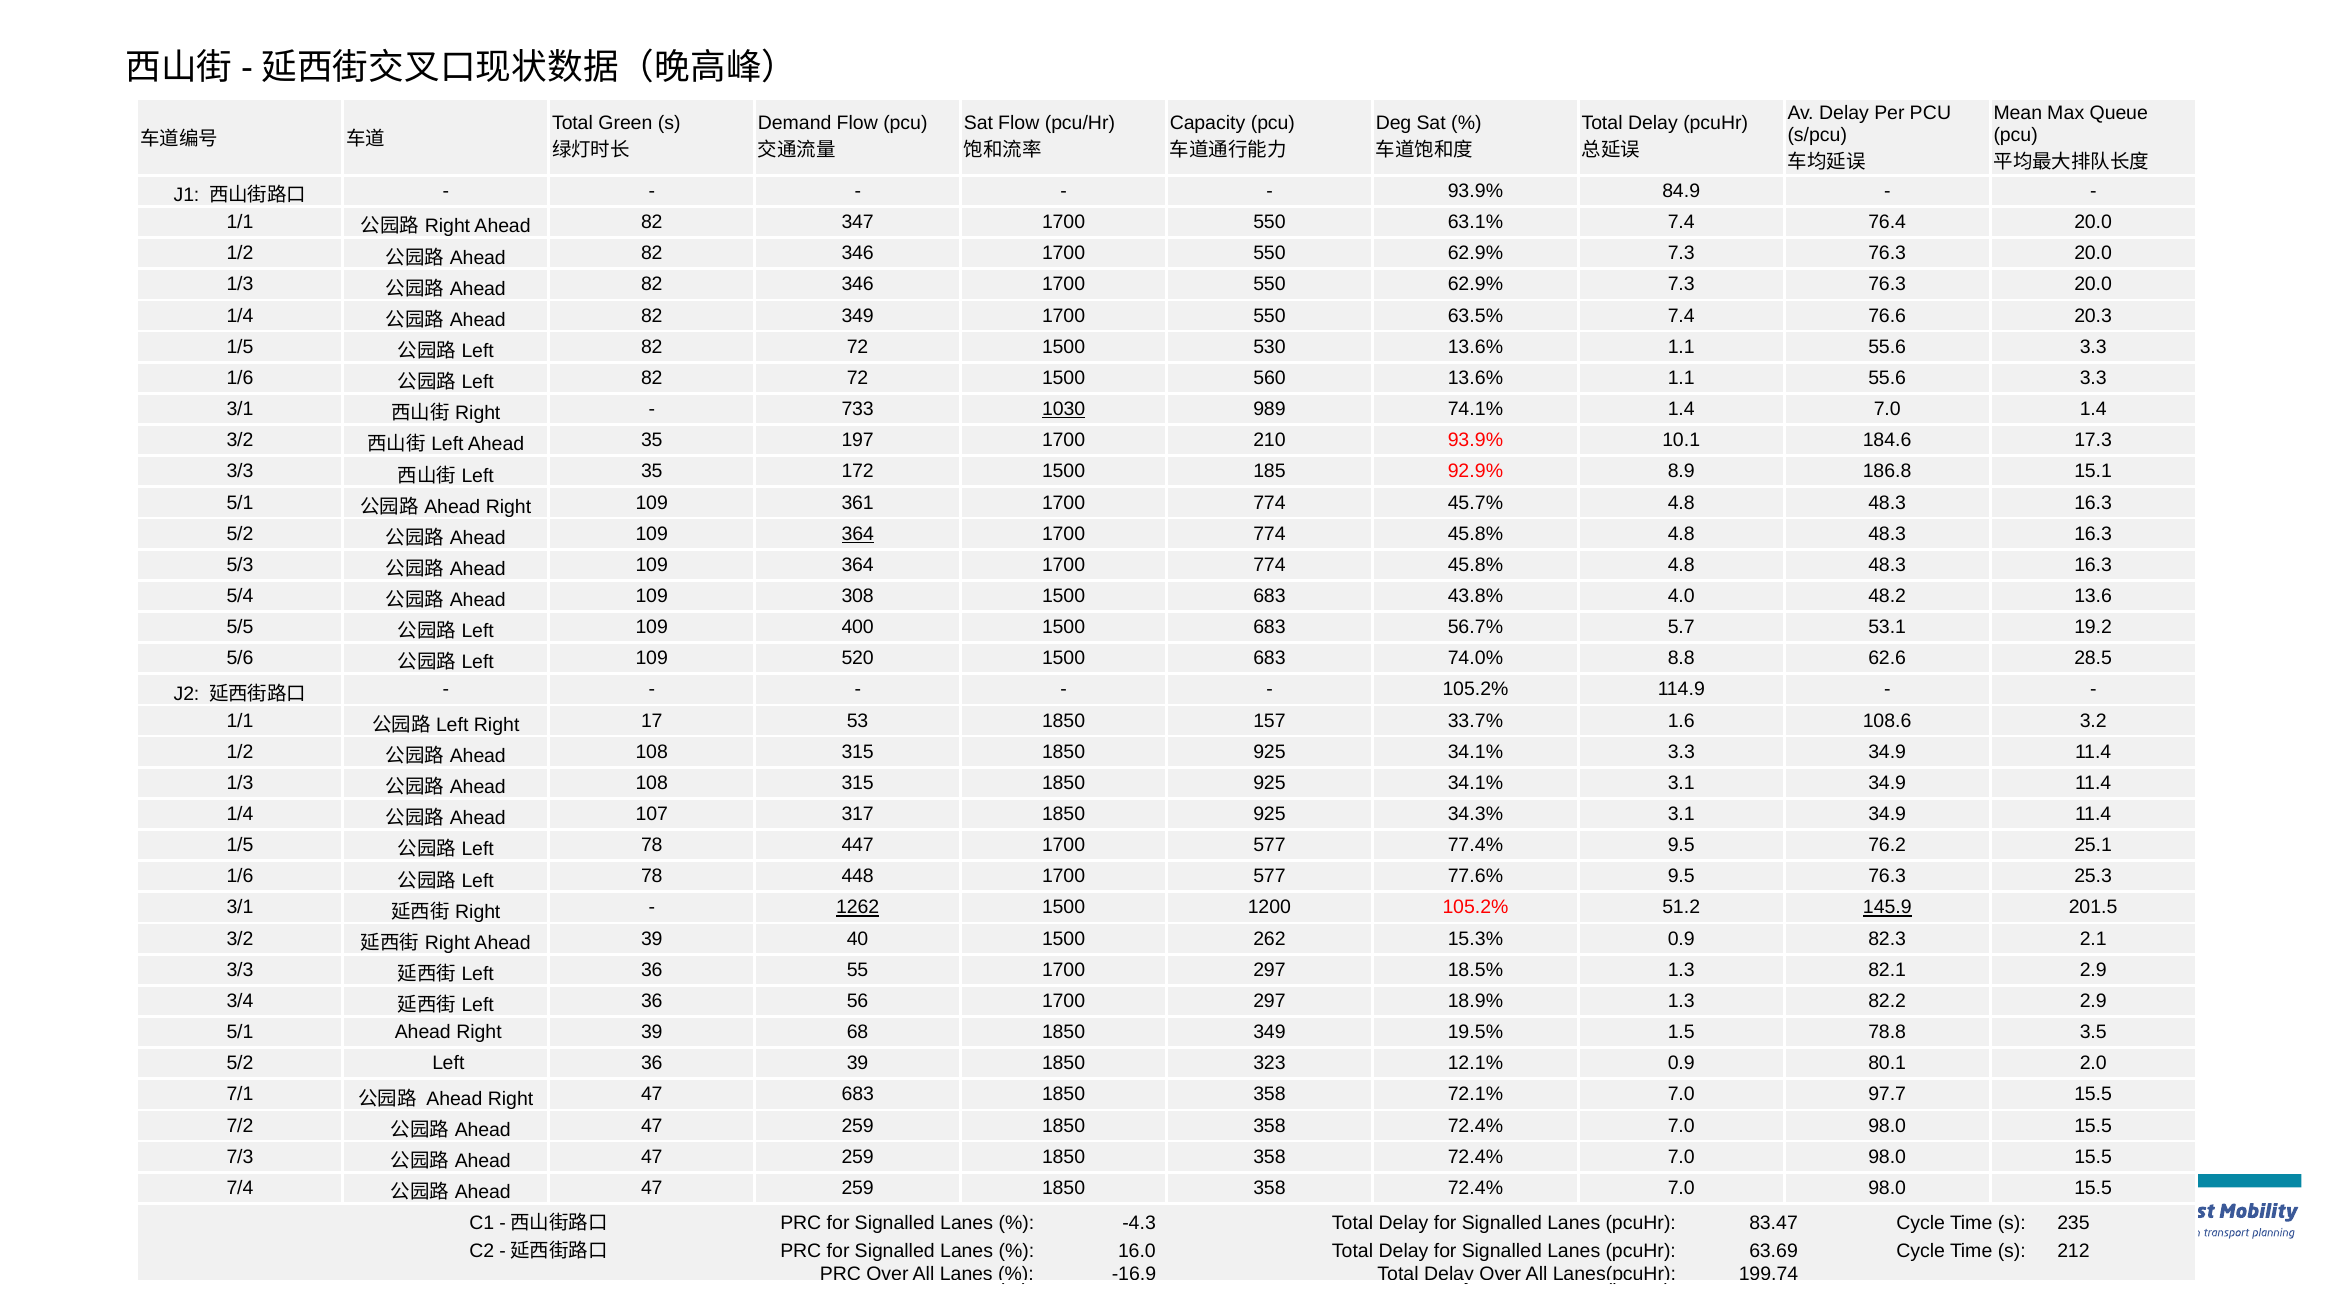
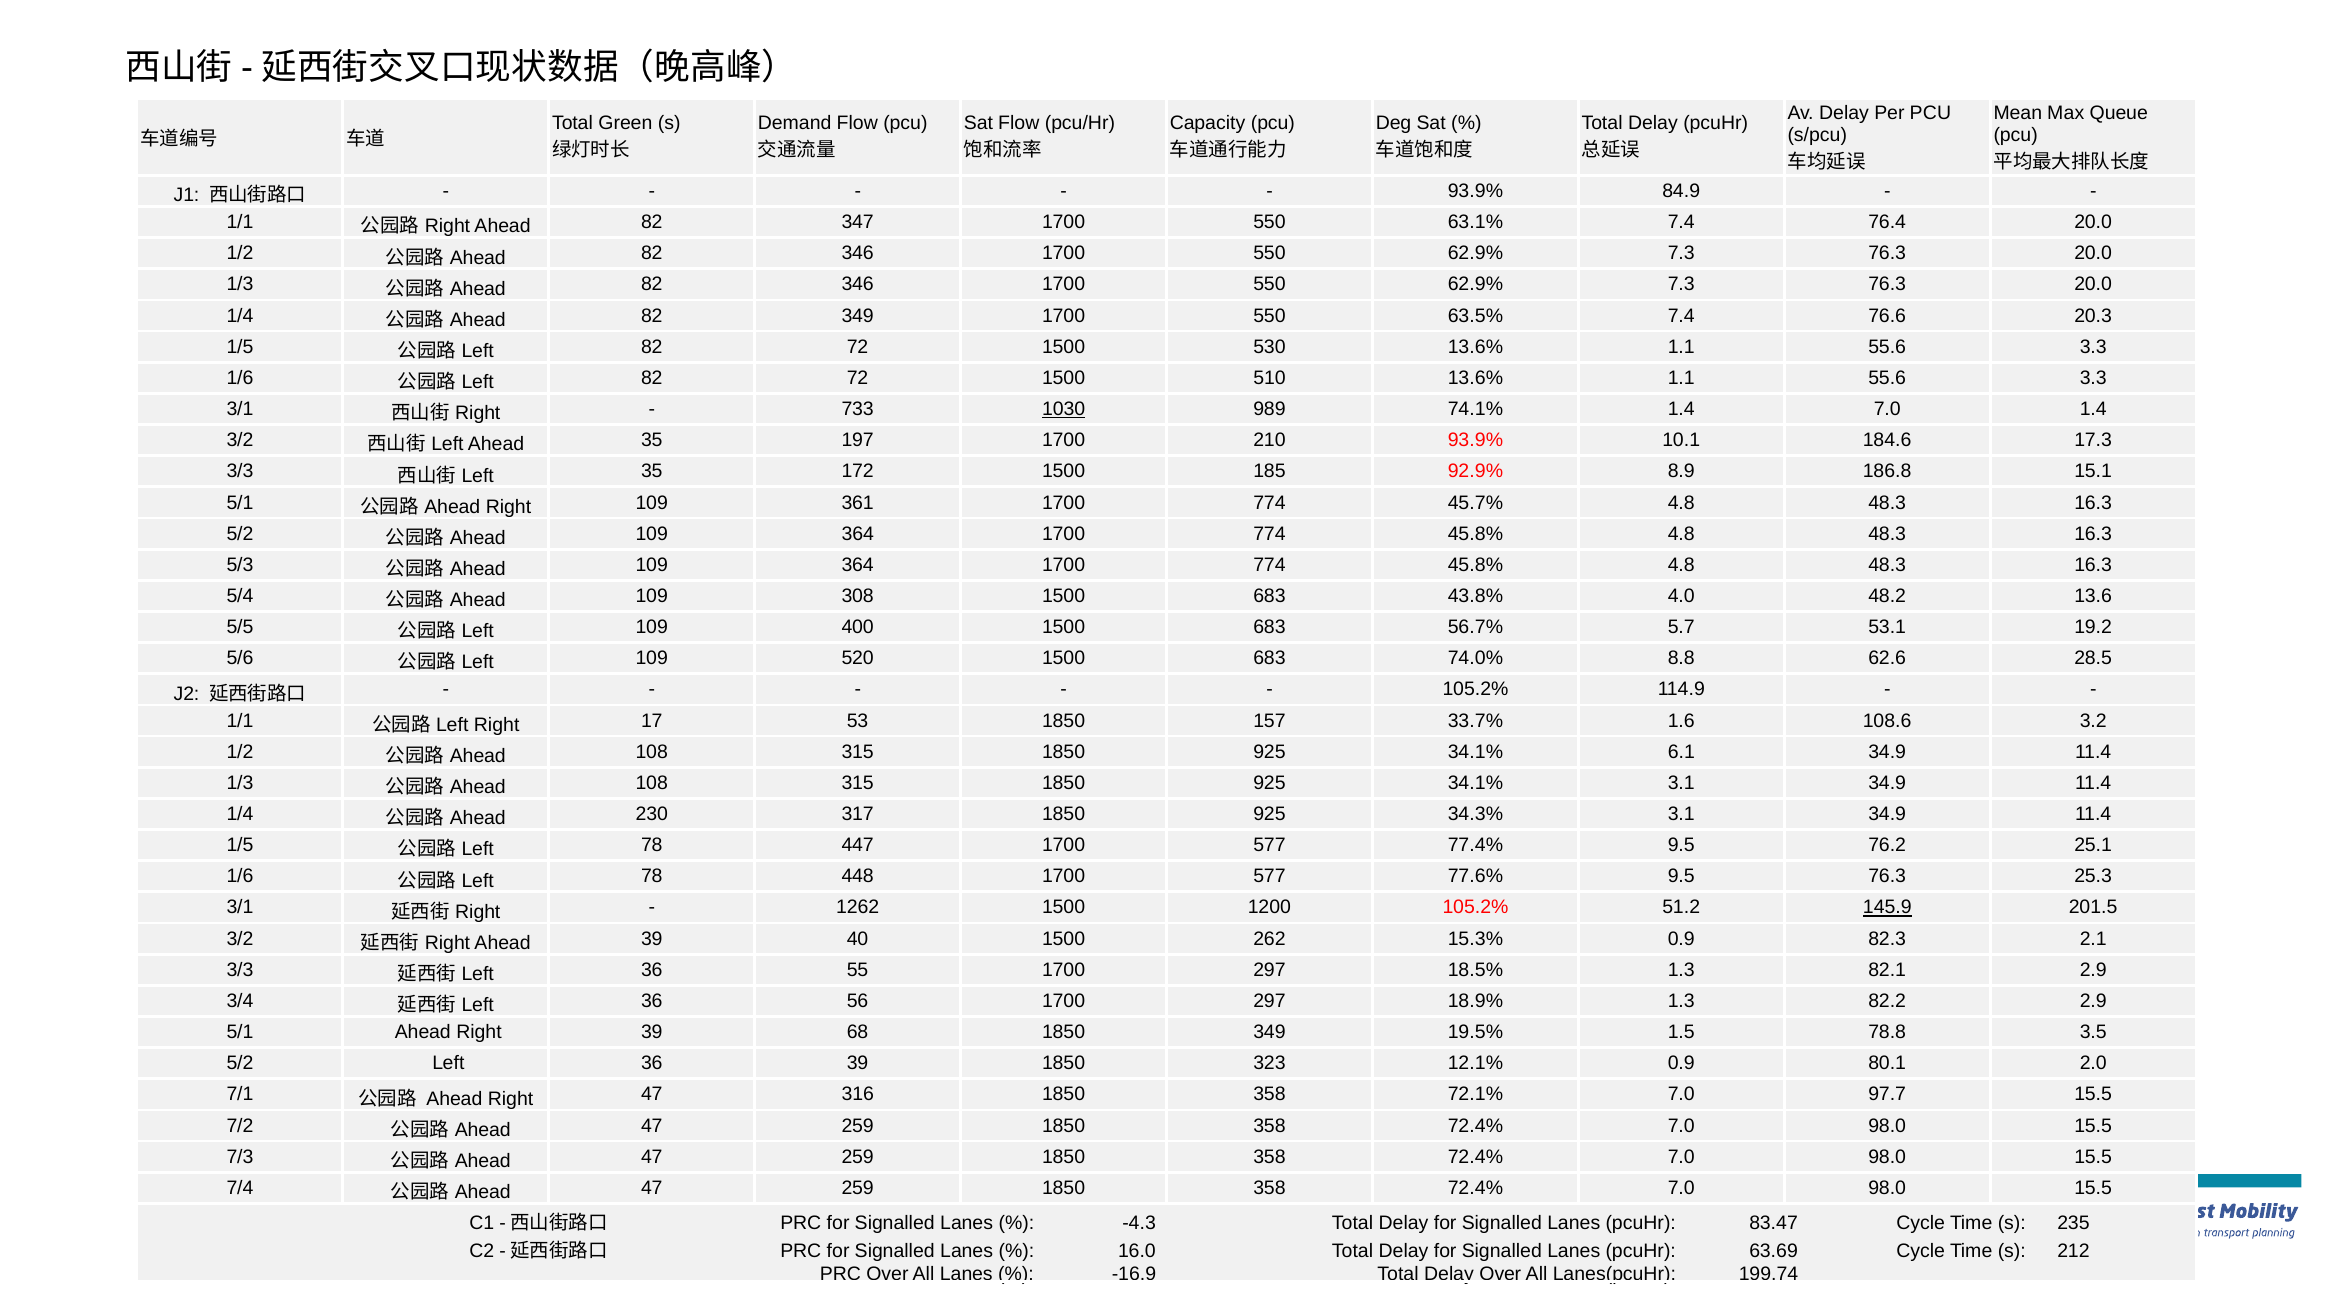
560: 560 -> 510
364 at (858, 534) underline: present -> none
34.1% 3.3: 3.3 -> 6.1
107: 107 -> 230
1262 underline: present -> none
47 683: 683 -> 316
